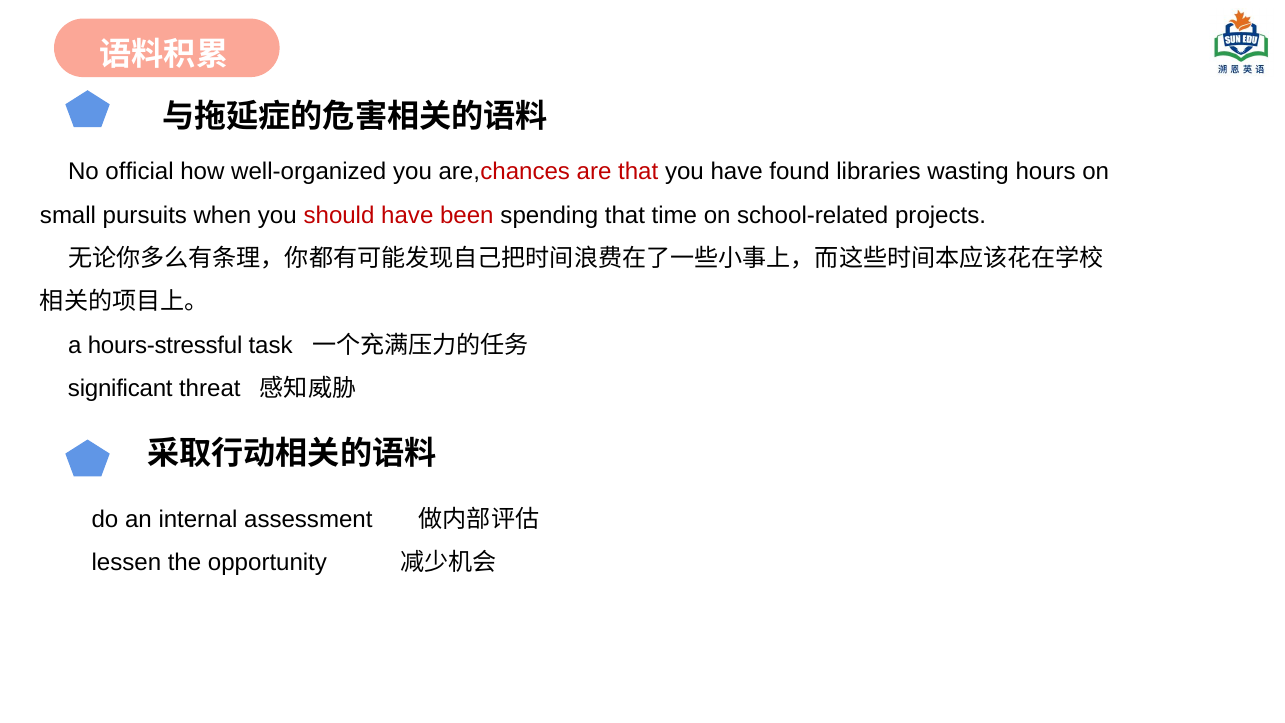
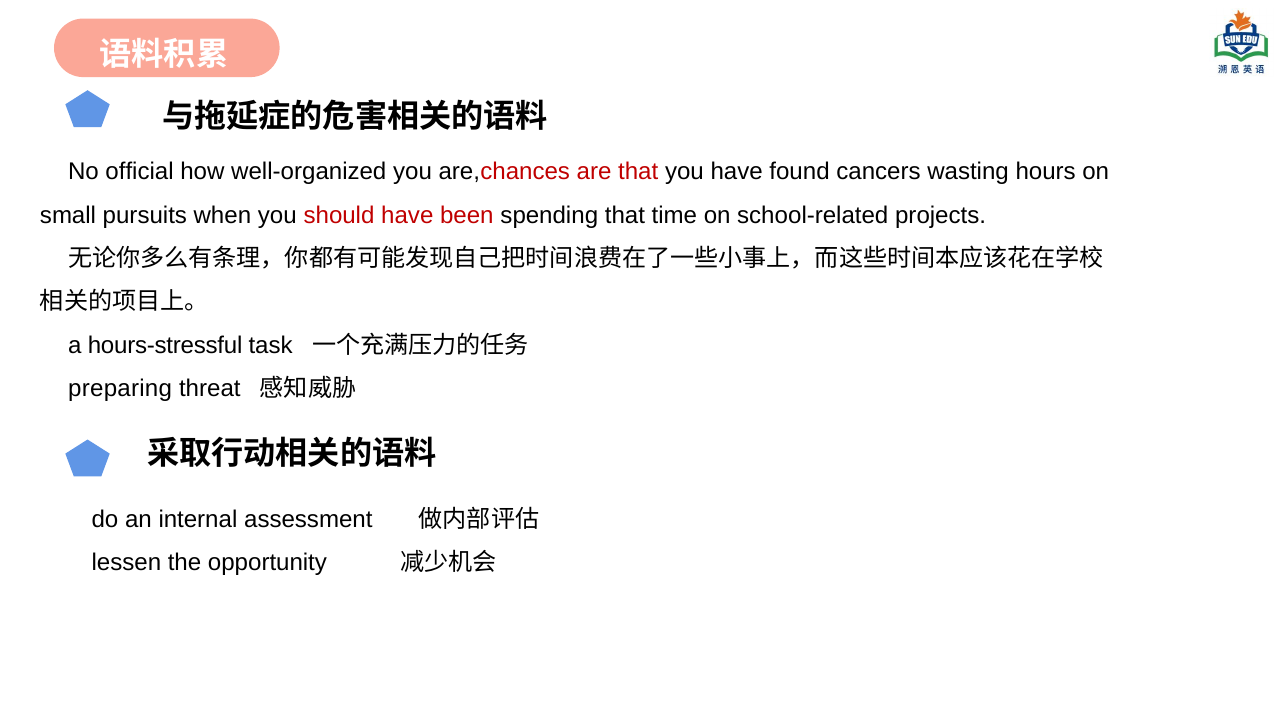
libraries: libraries -> cancers
significant: significant -> preparing
